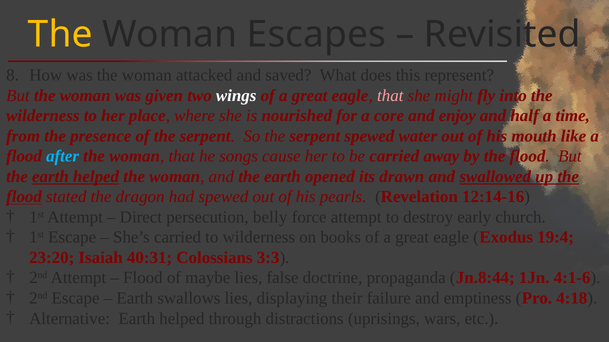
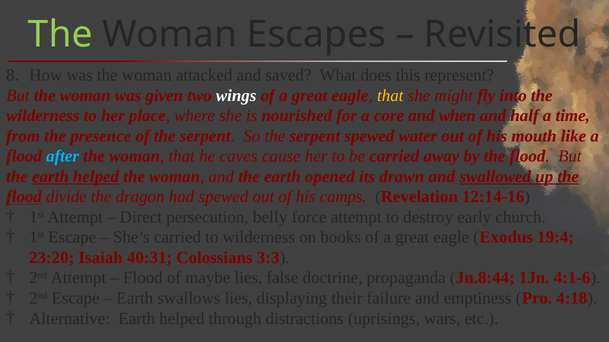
The at (60, 35) colour: yellow -> light green
that at (390, 96) colour: pink -> yellow
enjoy: enjoy -> when
songs: songs -> caves
stated: stated -> divide
pearls: pearls -> camps
